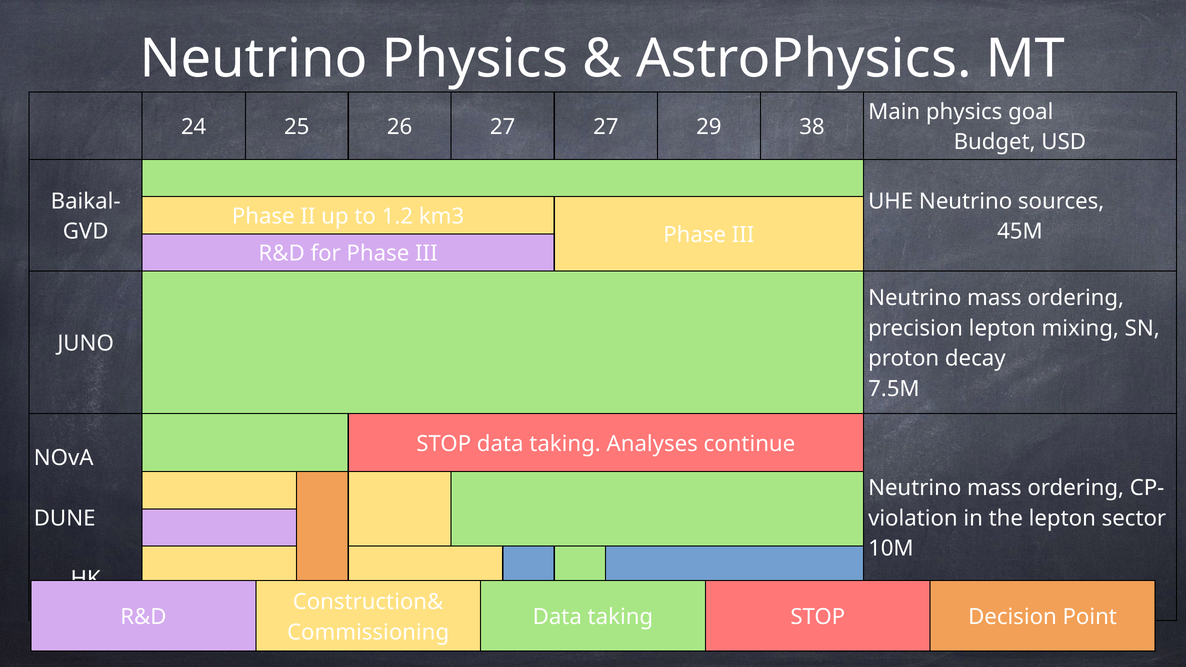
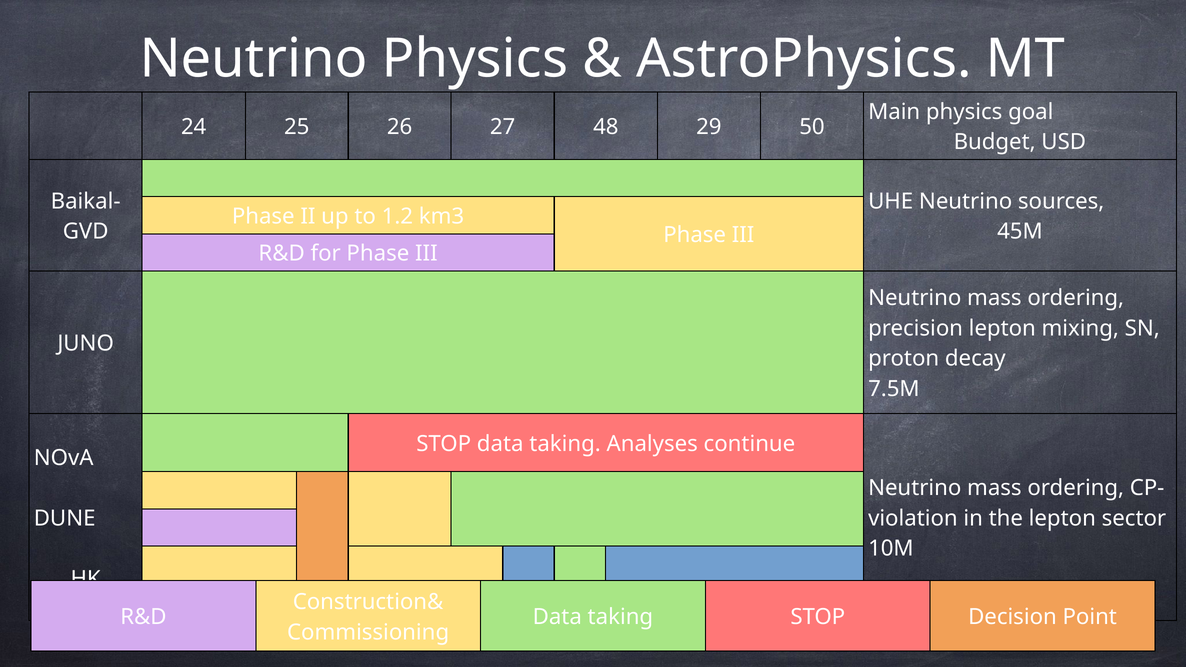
27 27: 27 -> 48
38: 38 -> 50
